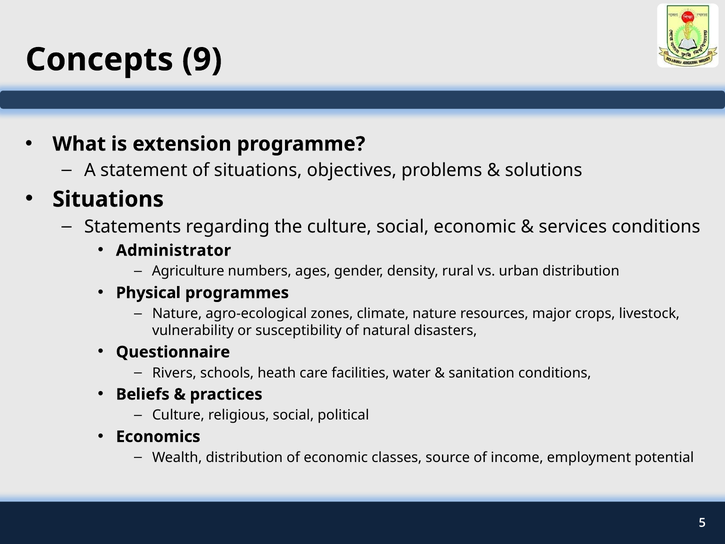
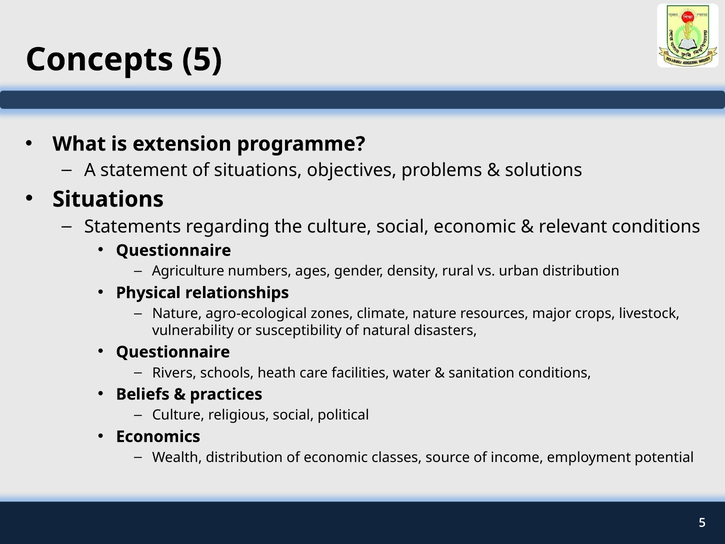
Concepts 9: 9 -> 5
services: services -> relevant
Administrator at (173, 250): Administrator -> Questionnaire
programmes: programmes -> relationships
